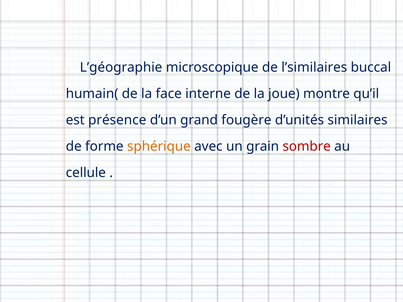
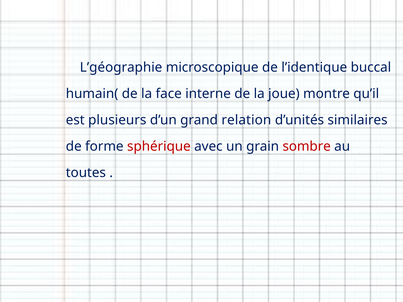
l’similaires: l’similaires -> l’identique
présence: présence -> plusieurs
fougère: fougère -> relation
sphérique colour: orange -> red
cellule: cellule -> toutes
